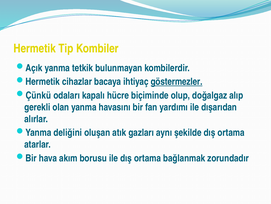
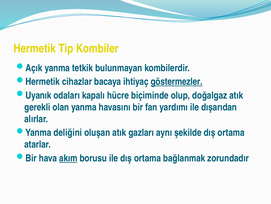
Çünkü: Çünkü -> Uyanık
doğalgaz alıp: alıp -> atık
akım underline: none -> present
